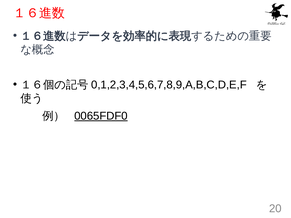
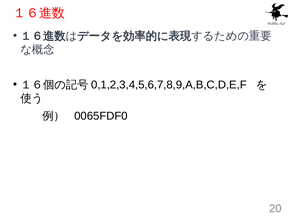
0065FDF0 underline: present -> none
